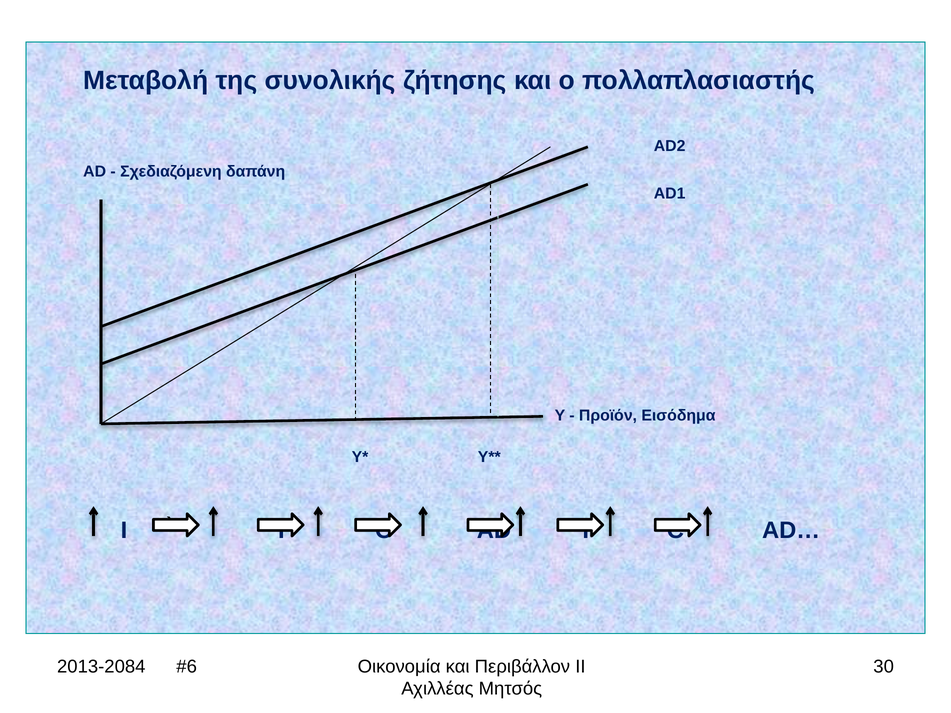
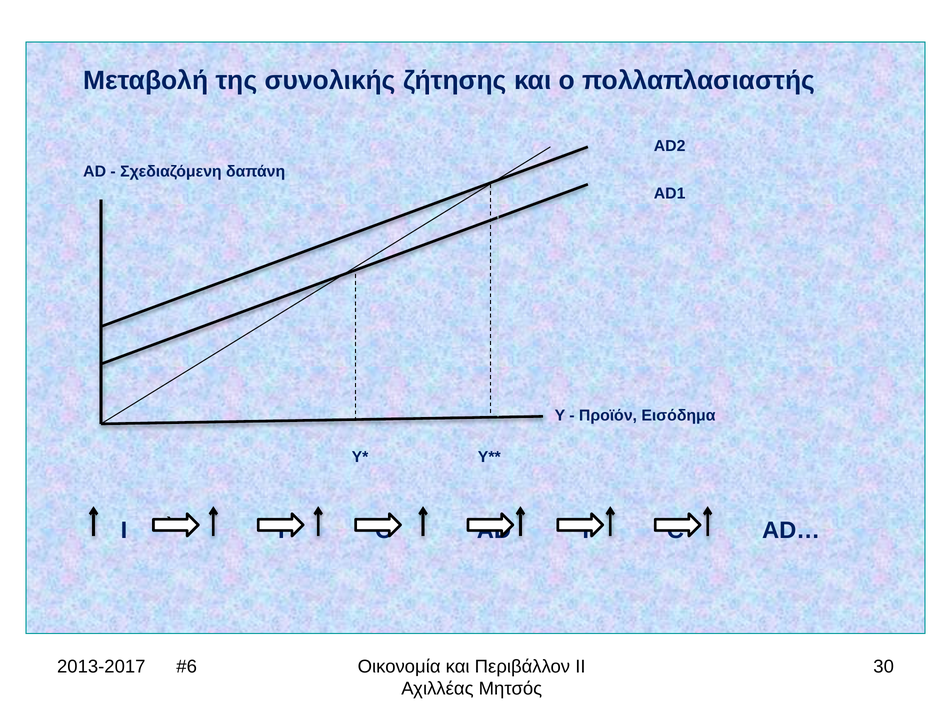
2013-2084: 2013-2084 -> 2013-2017
